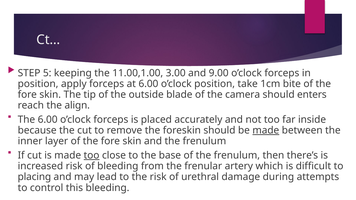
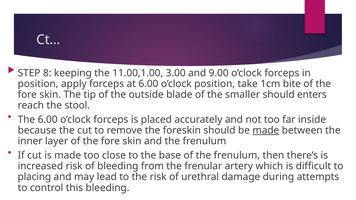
5: 5 -> 8
camera: camera -> smaller
align: align -> stool
too at (92, 156) underline: present -> none
